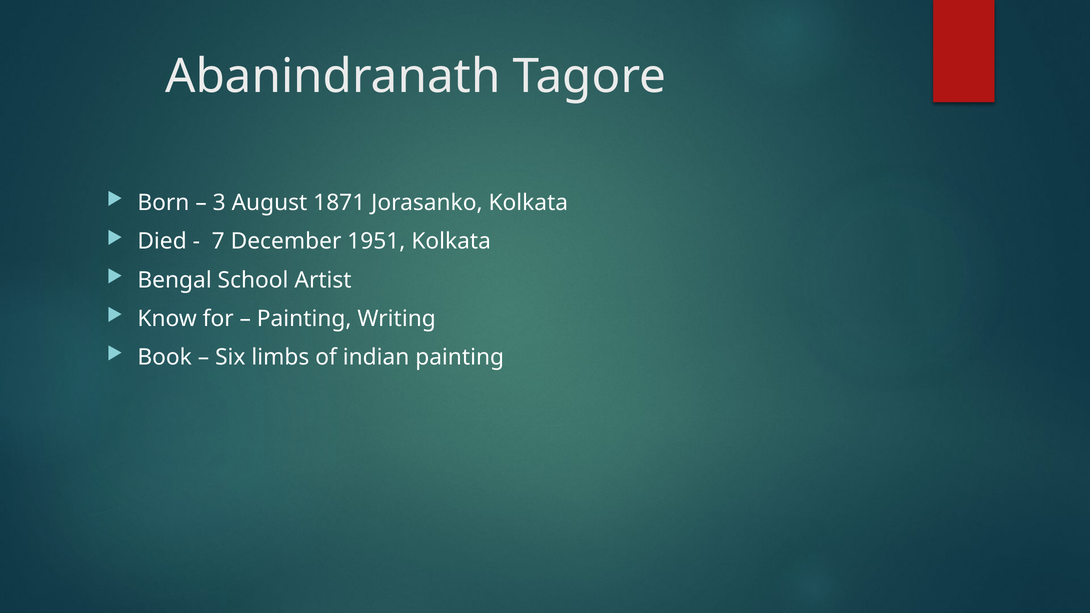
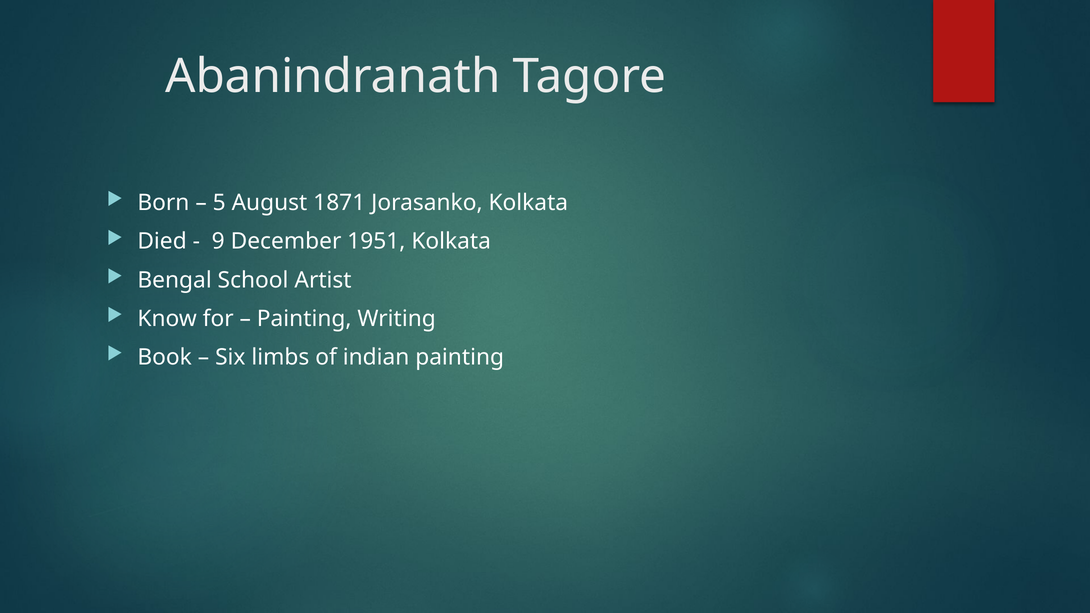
3: 3 -> 5
7: 7 -> 9
